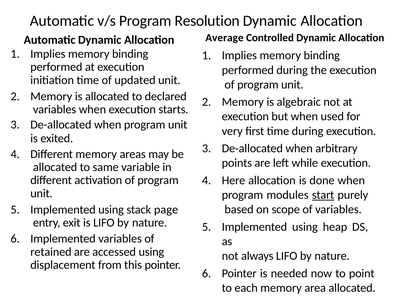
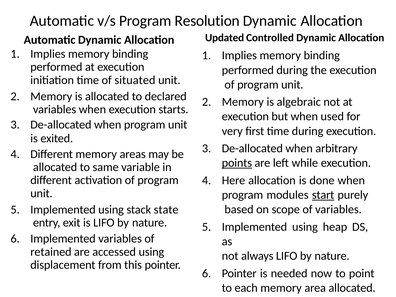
Average: Average -> Updated
updated: updated -> situated
points underline: none -> present
page: page -> state
